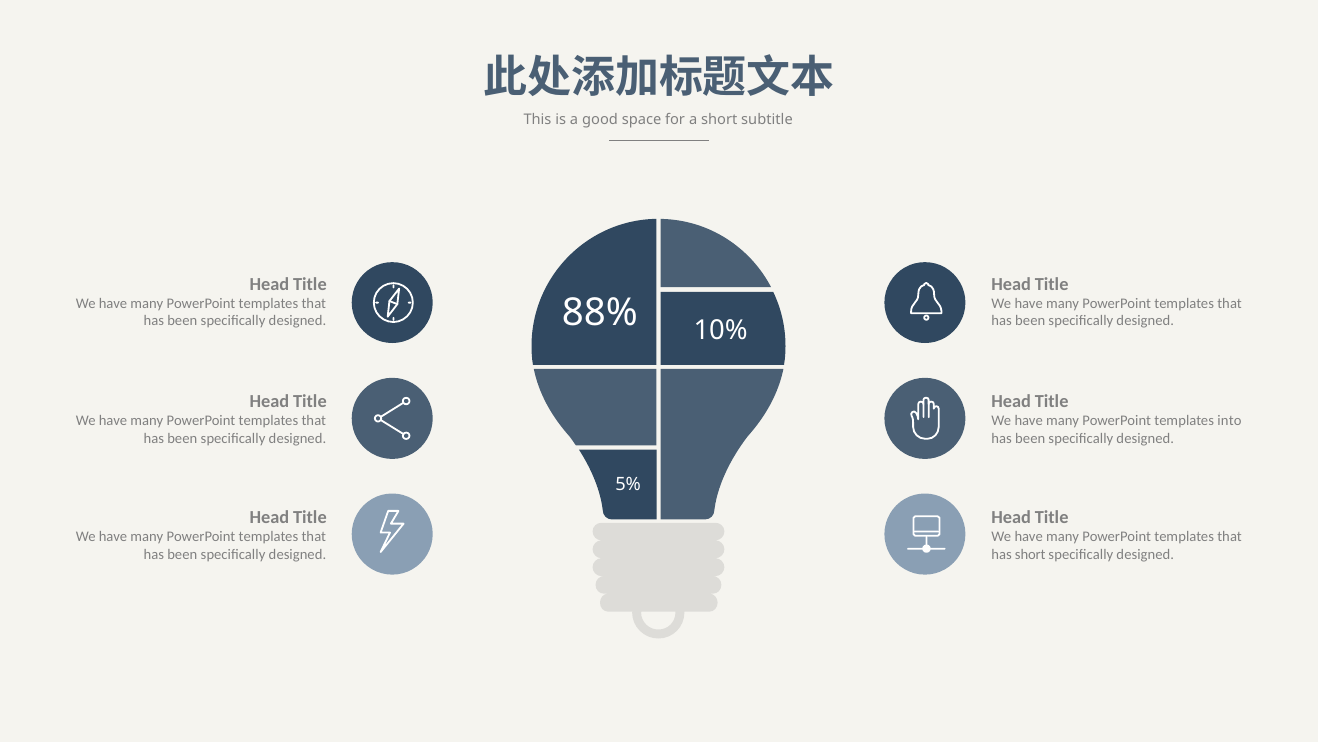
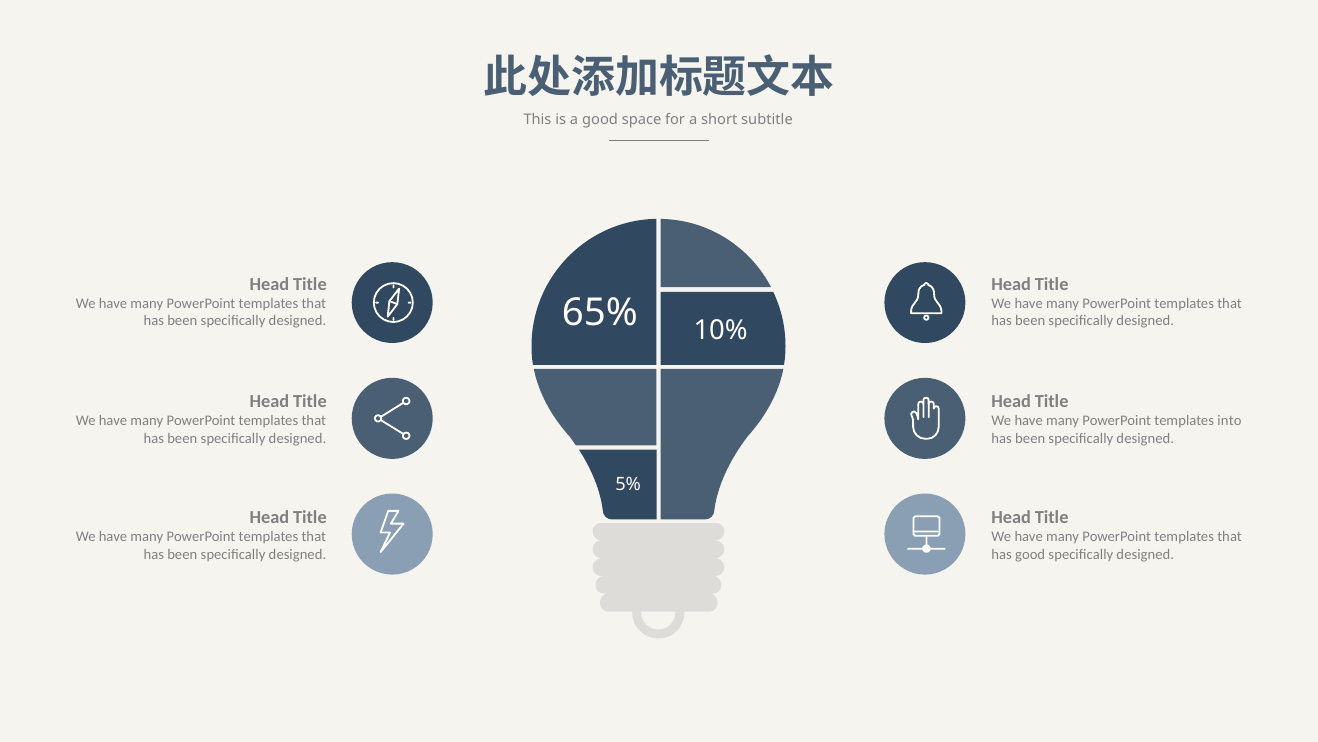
88%: 88% -> 65%
has short: short -> good
